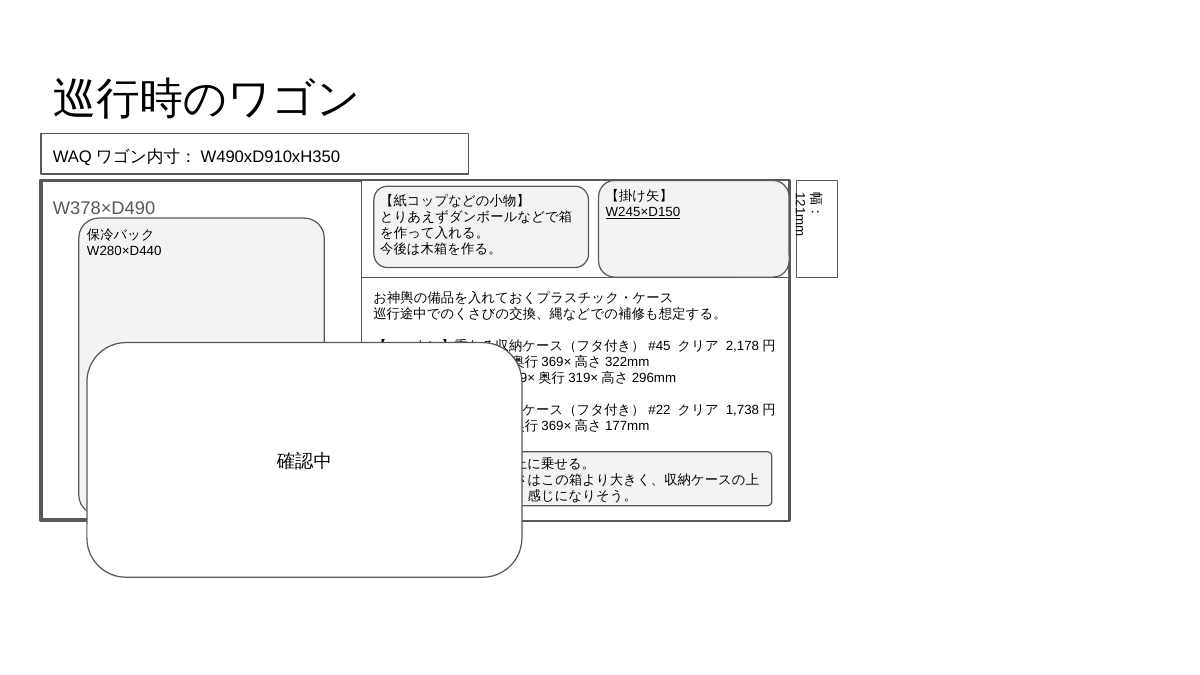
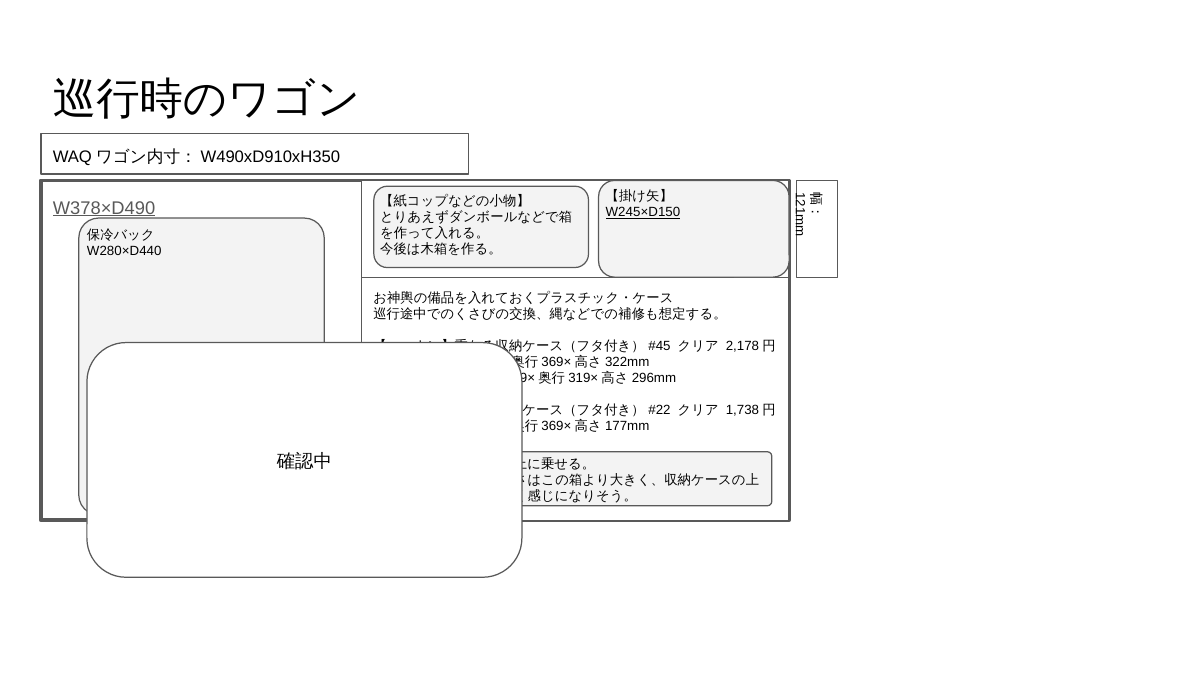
W378×D490 underline: none -> present
